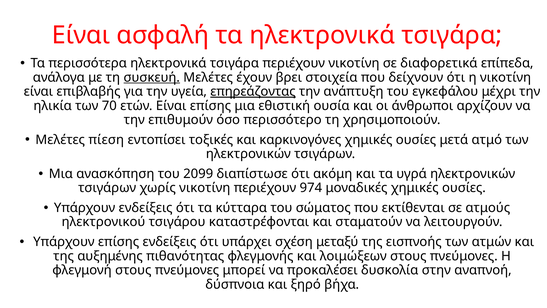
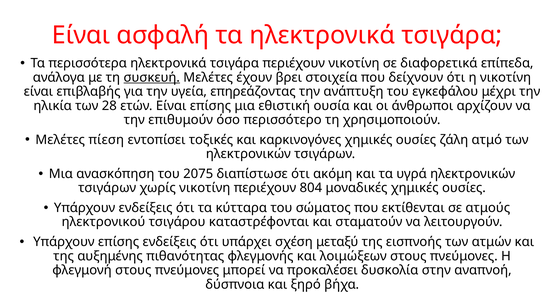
επηρεάζοντας underline: present -> none
70: 70 -> 28
μετά: μετά -> ζάλη
2099: 2099 -> 2075
974: 974 -> 804
